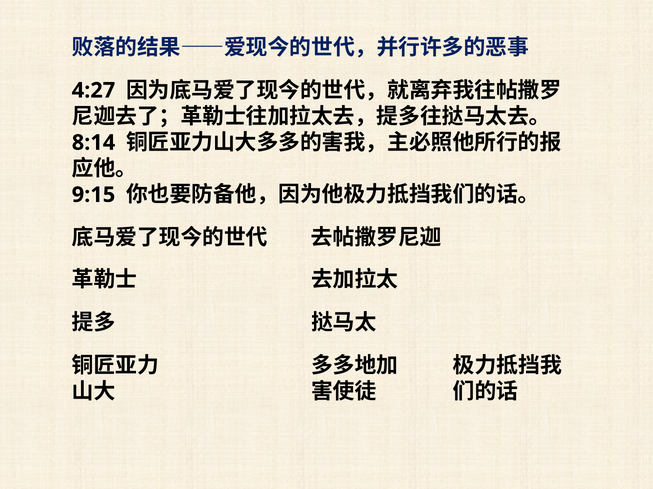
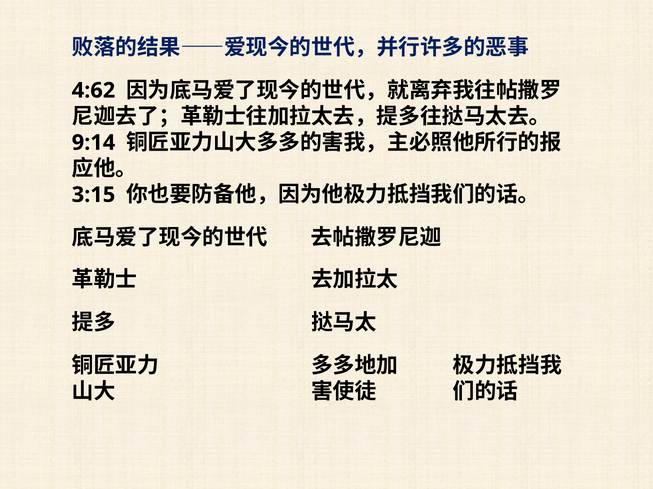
4:27: 4:27 -> 4:62
8:14: 8:14 -> 9:14
9:15: 9:15 -> 3:15
